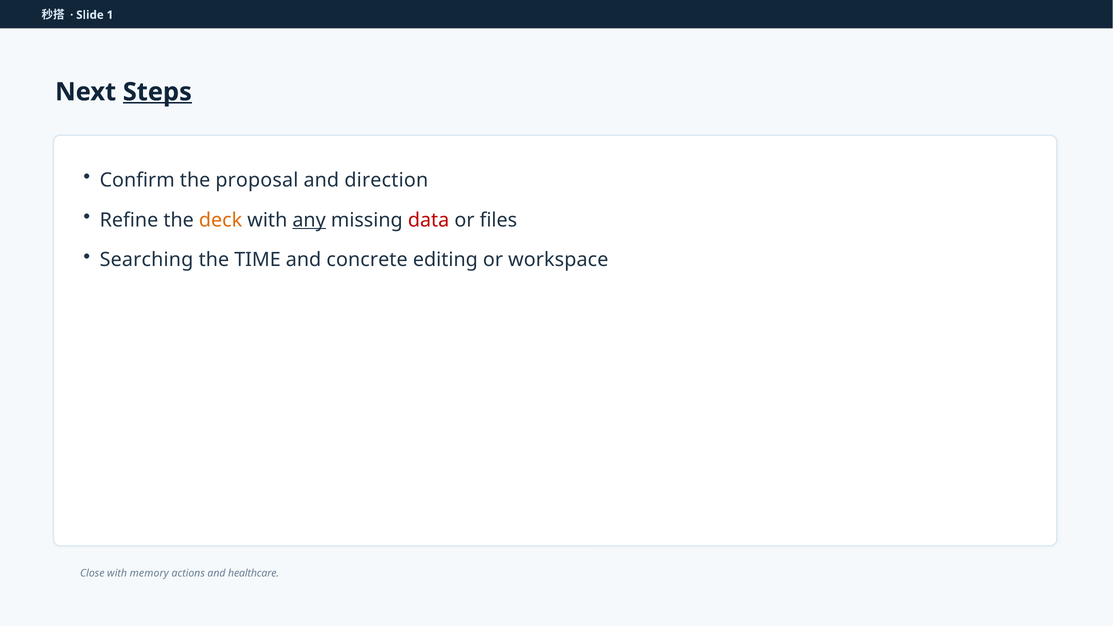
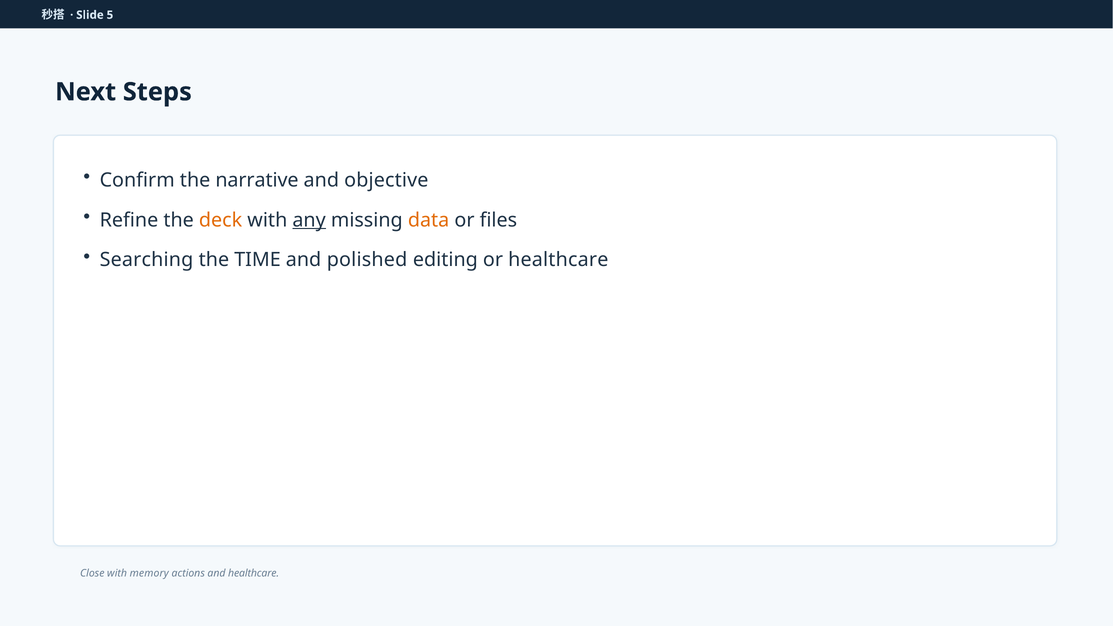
1: 1 -> 5
Steps underline: present -> none
proposal: proposal -> narrative
direction: direction -> objective
data colour: red -> orange
concrete: concrete -> polished
or workspace: workspace -> healthcare
